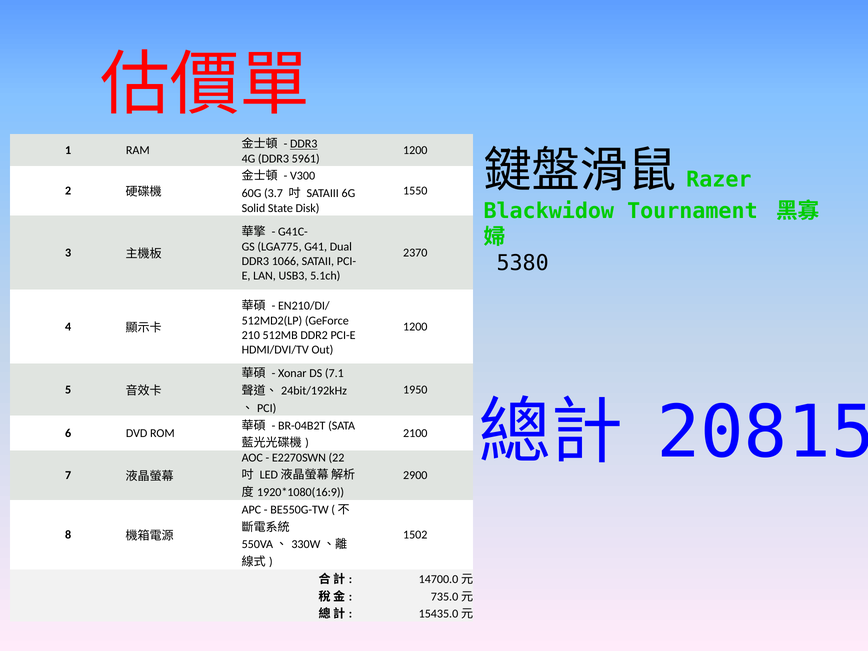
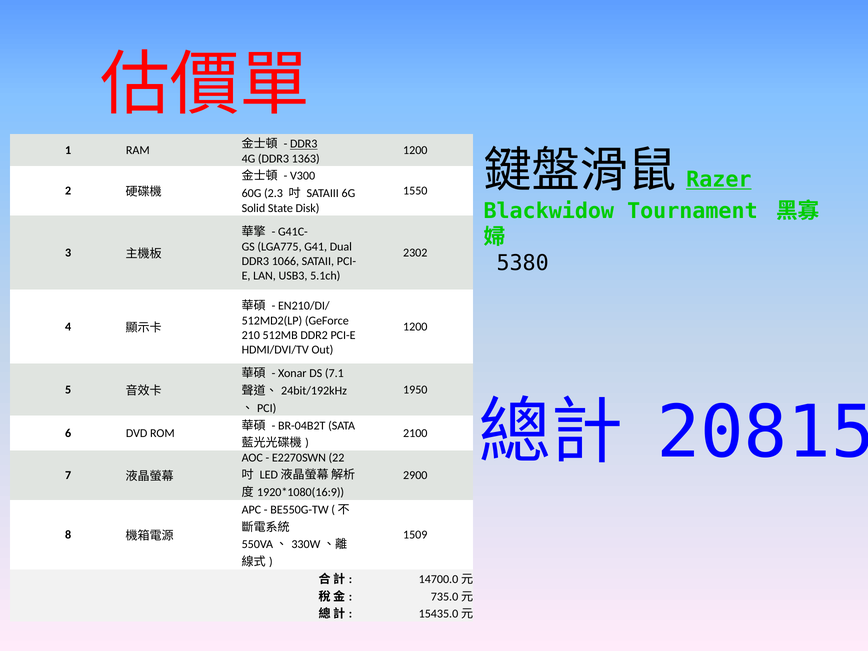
Razer underline: none -> present
5961: 5961 -> 1363
3.7: 3.7 -> 2.3
2370: 2370 -> 2302
1502: 1502 -> 1509
